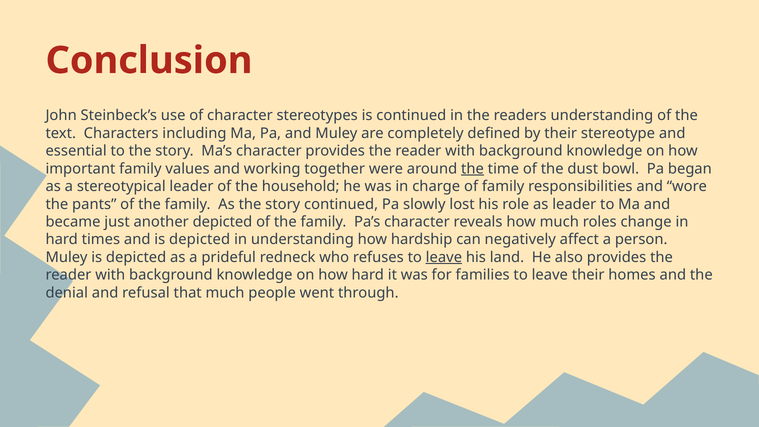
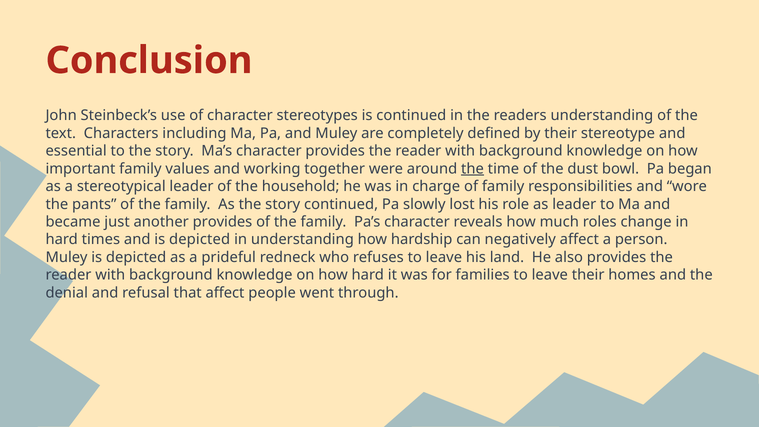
another depicted: depicted -> provides
leave at (444, 257) underline: present -> none
that much: much -> affect
